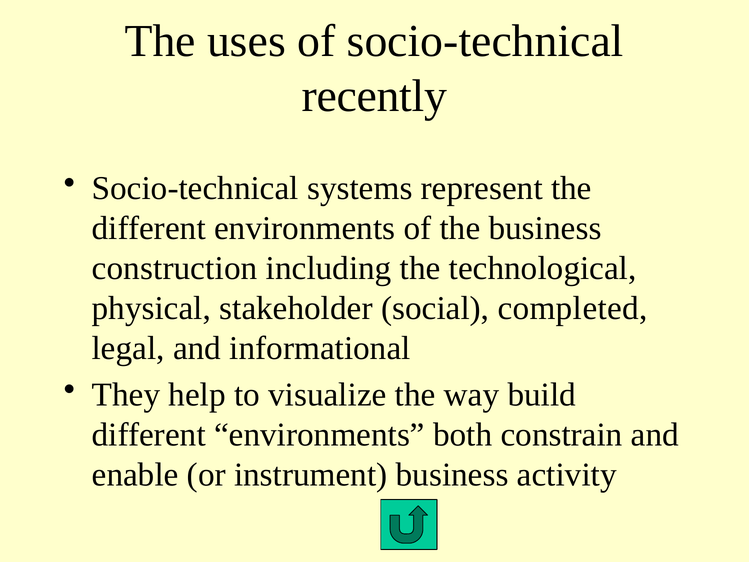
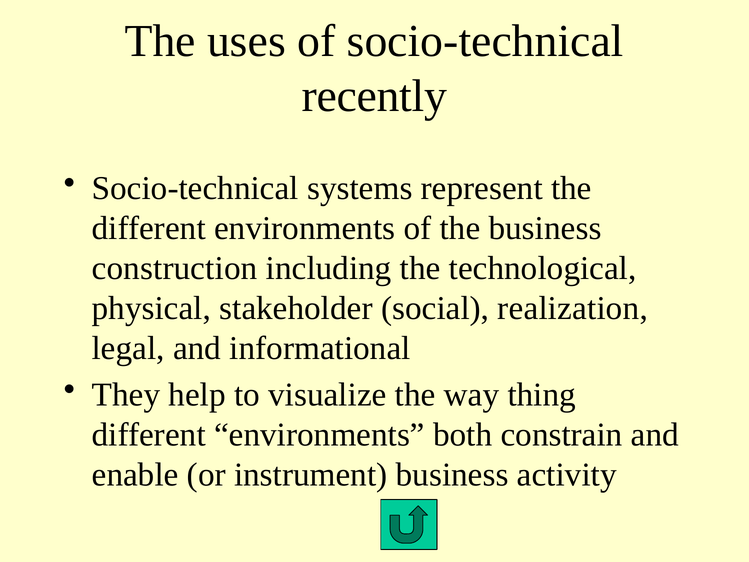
completed: completed -> realization
build: build -> thing
